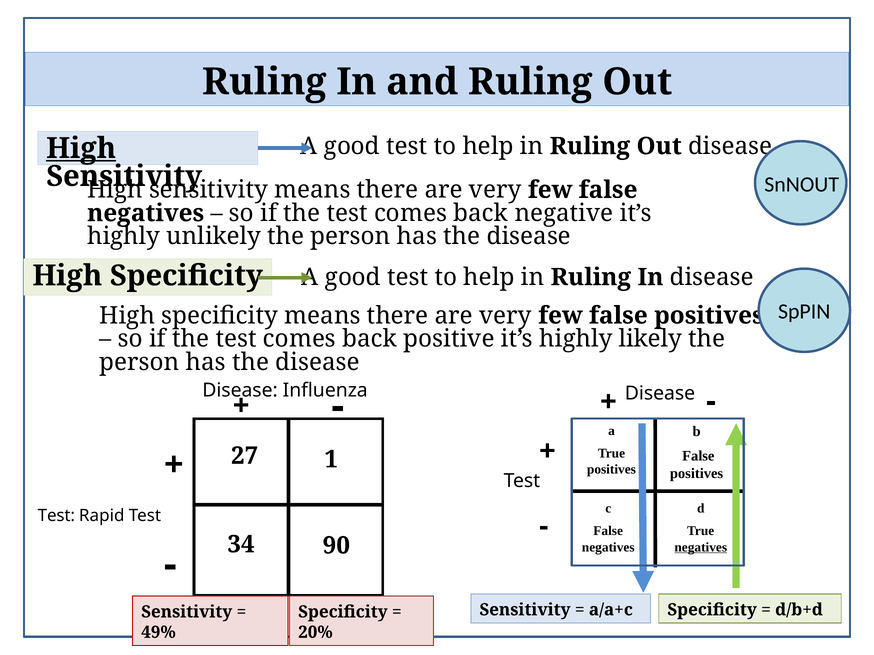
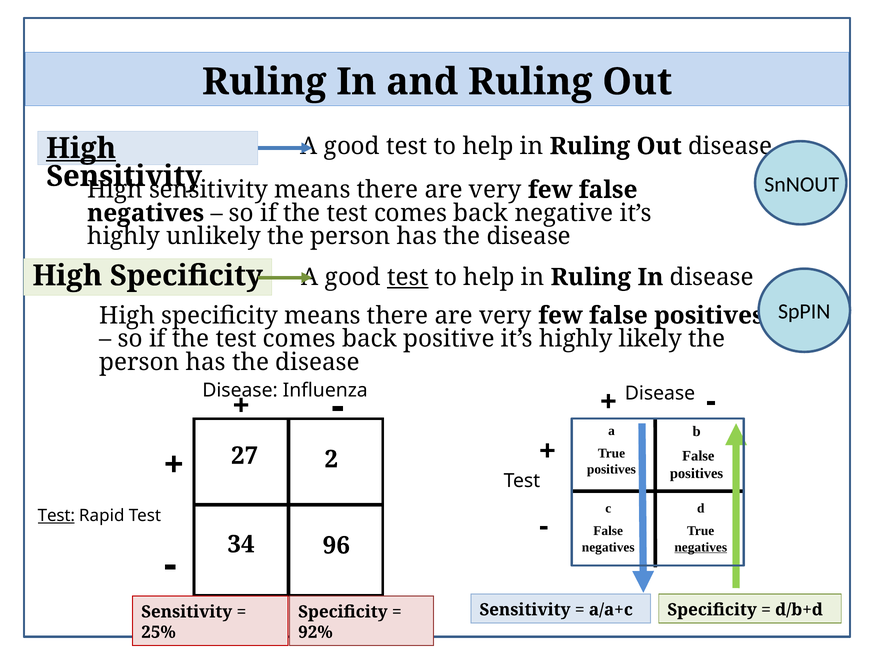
test at (408, 277) underline: none -> present
1: 1 -> 2
Test at (56, 516) underline: none -> present
90: 90 -> 96
49%: 49% -> 25%
20%: 20% -> 92%
